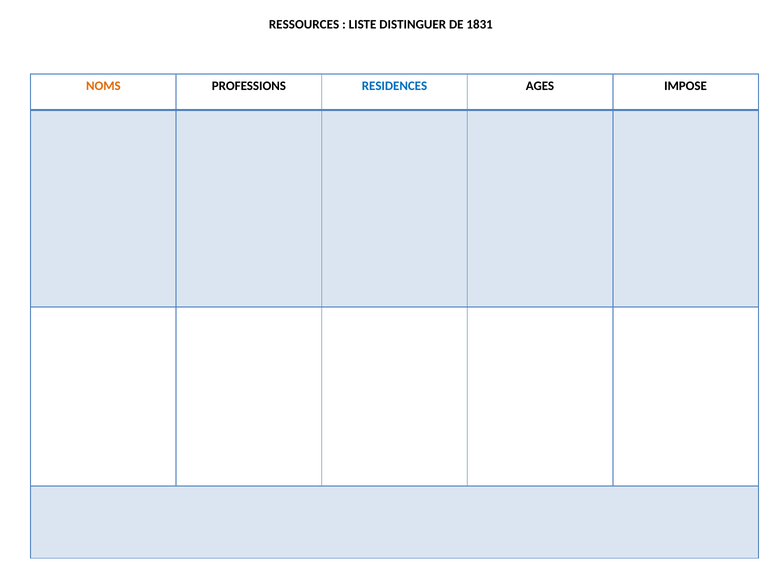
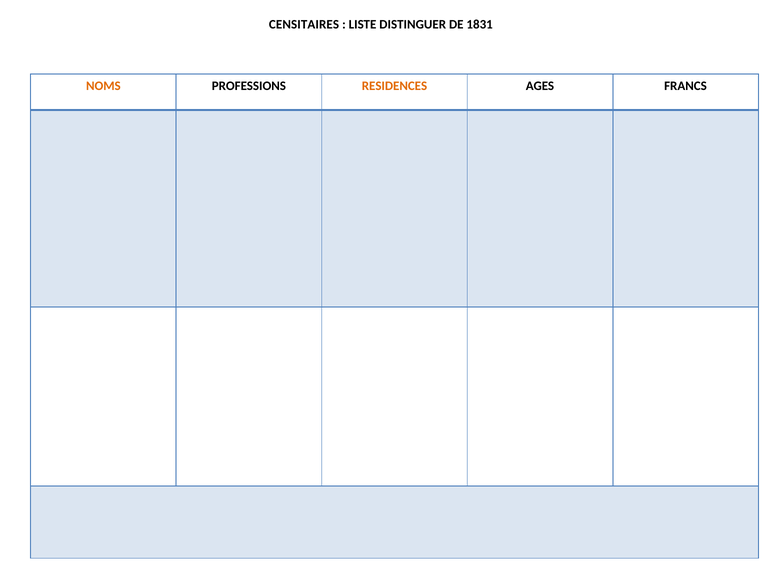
RESSOURCES: RESSOURCES -> CENSITAIRES
RESIDENCES colour: blue -> orange
IMPOSE: IMPOSE -> FRANCS
